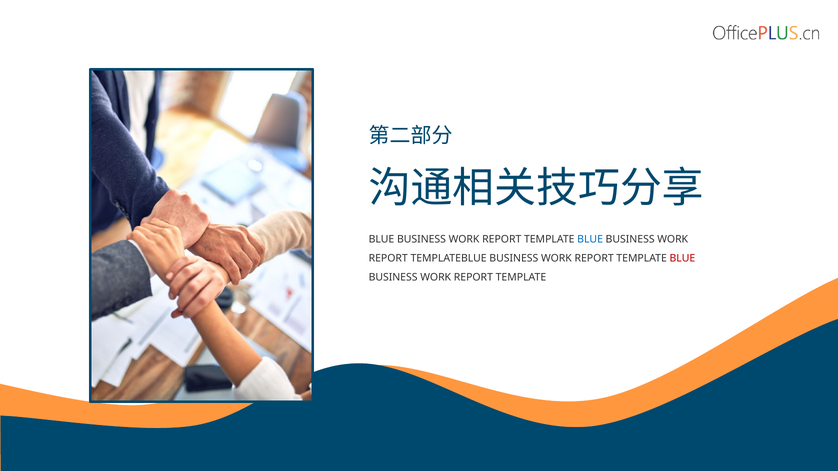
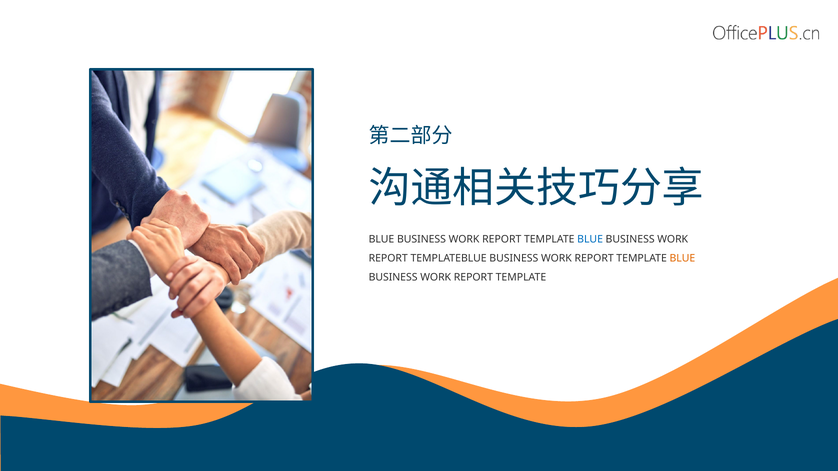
BLUE at (682, 259) colour: red -> orange
